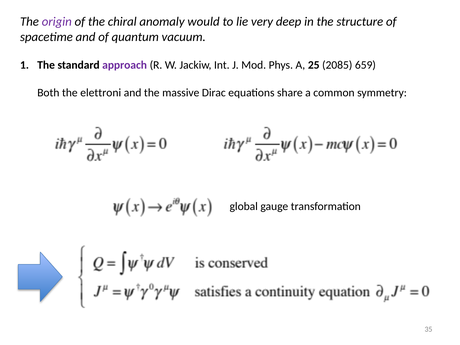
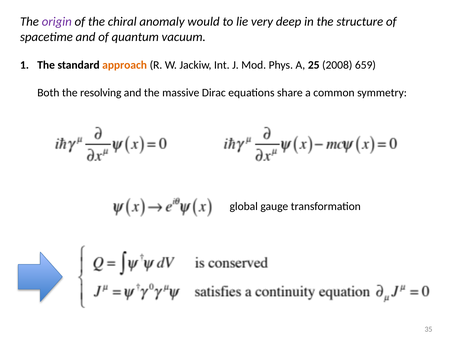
approach colour: purple -> orange
2085: 2085 -> 2008
elettroni: elettroni -> resolving
